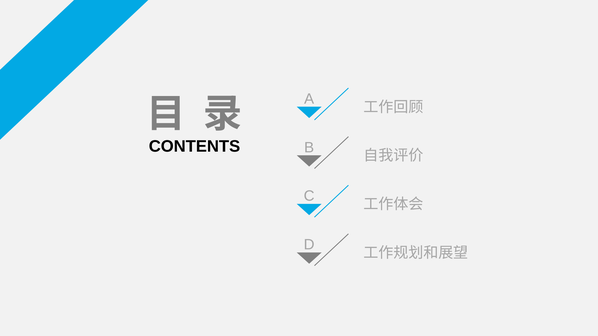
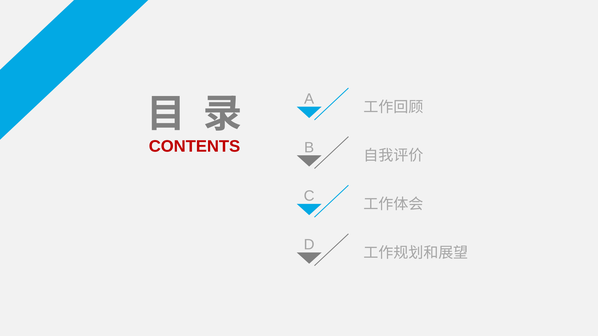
CONTENTS colour: black -> red
